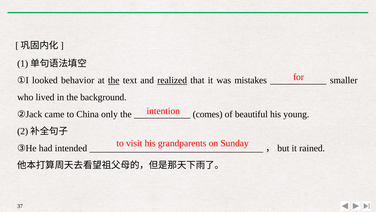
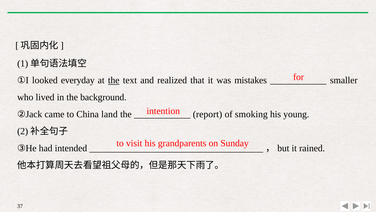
behavior: behavior -> everyday
realized underline: present -> none
only: only -> land
comes: comes -> report
beautiful: beautiful -> smoking
